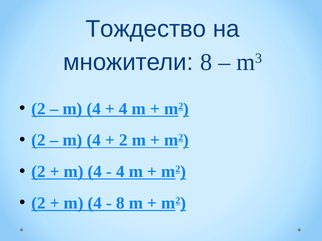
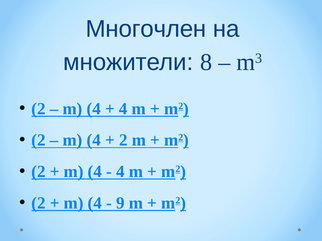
Тождество: Тождество -> Многочлен
8 at (120, 203): 8 -> 9
